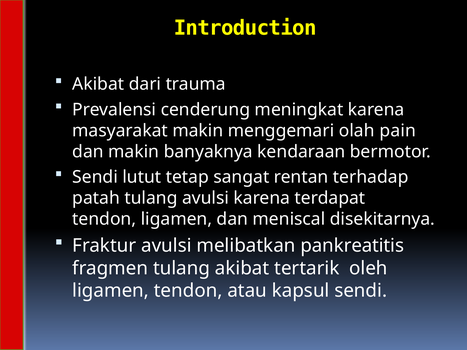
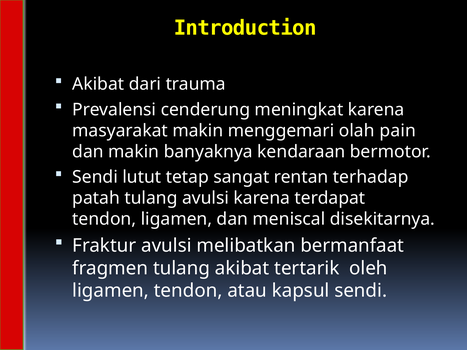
pankreatitis: pankreatitis -> bermanfaat
